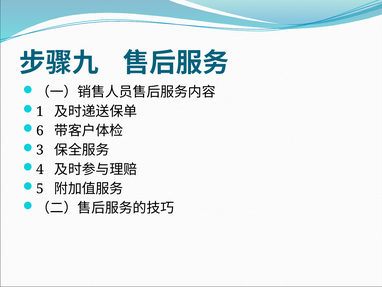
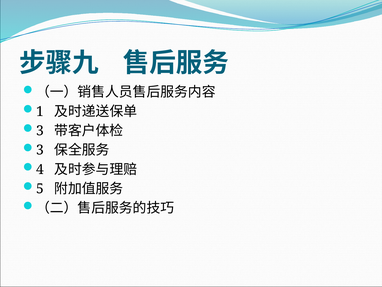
6 at (40, 131): 6 -> 3
